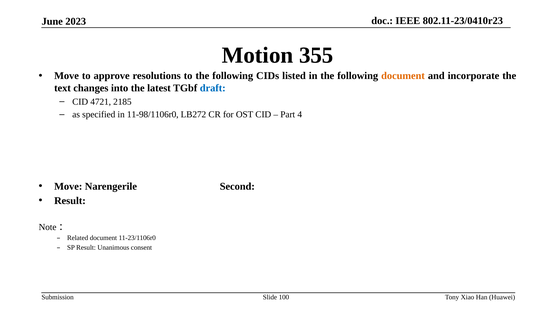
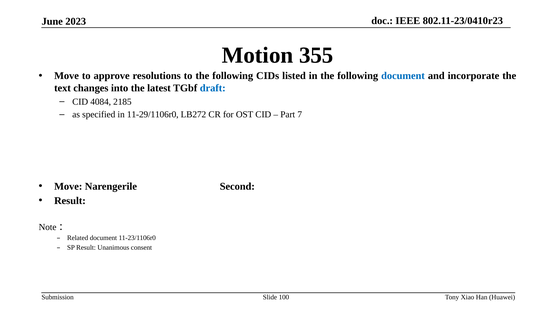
document at (403, 76) colour: orange -> blue
4721: 4721 -> 4084
11-98/1106r0: 11-98/1106r0 -> 11-29/1106r0
4: 4 -> 7
